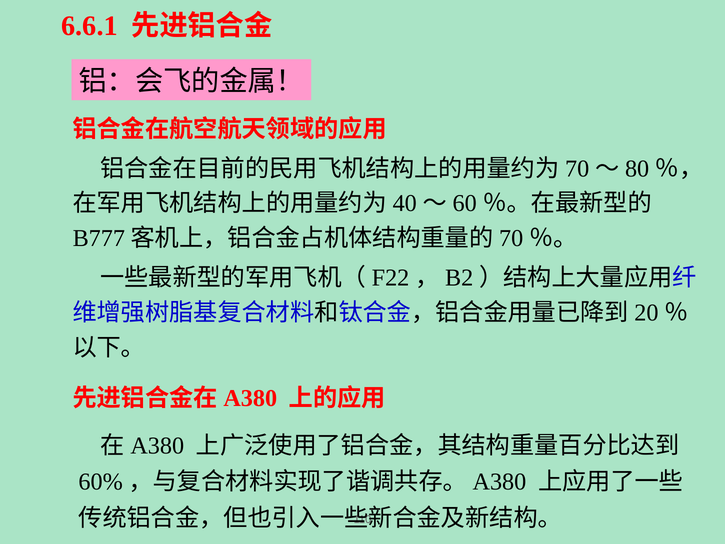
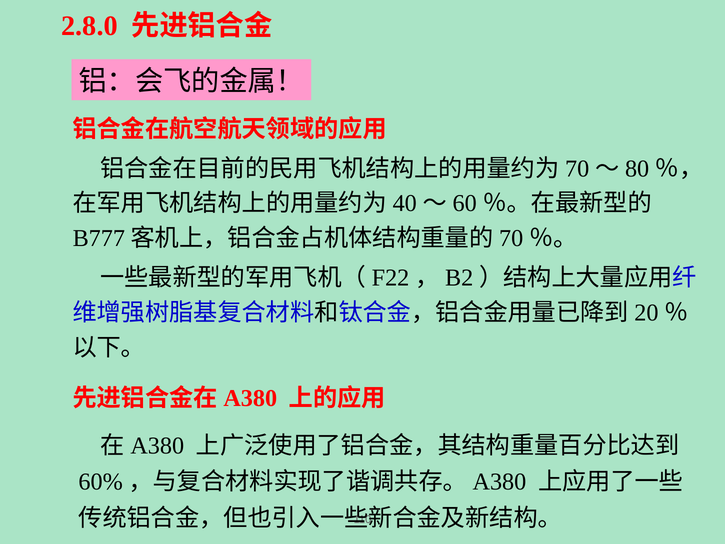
6.6.1: 6.6.1 -> 2.8.0
